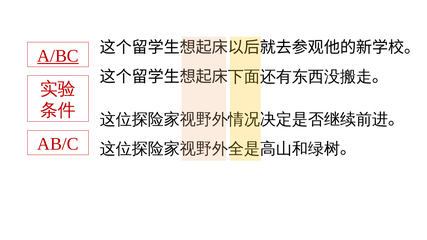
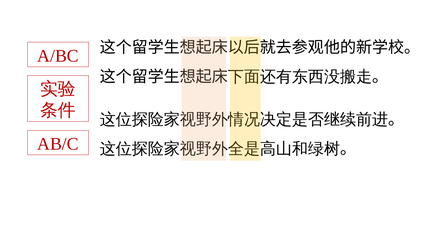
A/BC underline: present -> none
